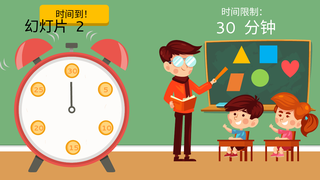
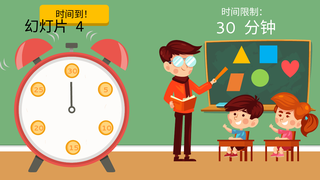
2: 2 -> 4
